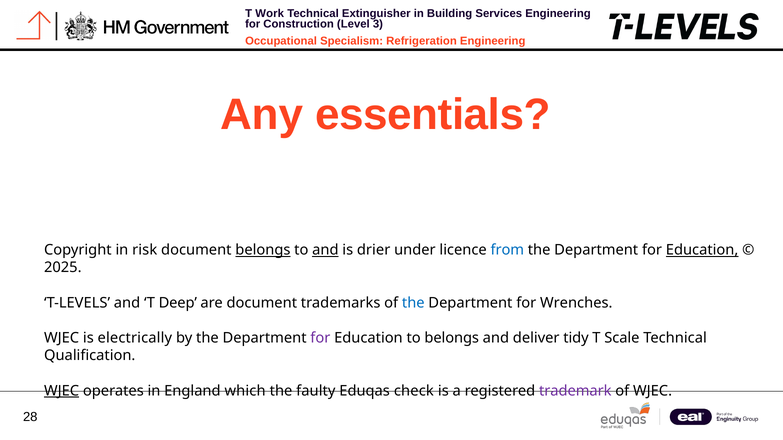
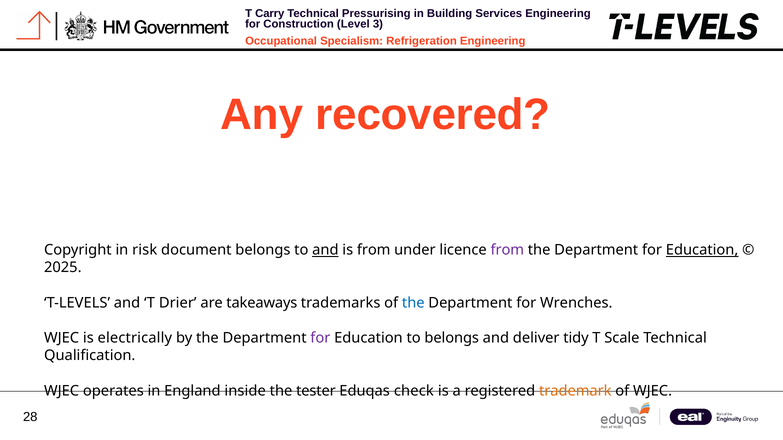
Work: Work -> Carry
Extinguisher: Extinguisher -> Pressurising
essentials: essentials -> recovered
belongs at (263, 250) underline: present -> none
is drier: drier -> from
from at (507, 250) colour: blue -> purple
Deep: Deep -> Drier
are document: document -> takeaways
WJEC at (62, 391) underline: present -> none
which: which -> inside
faulty: faulty -> tester
trademark colour: purple -> orange
